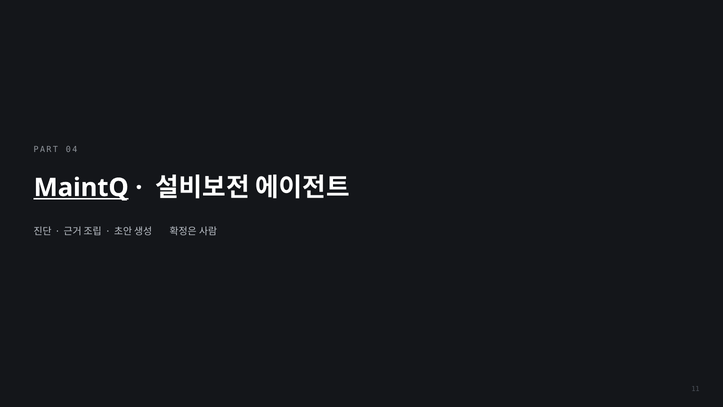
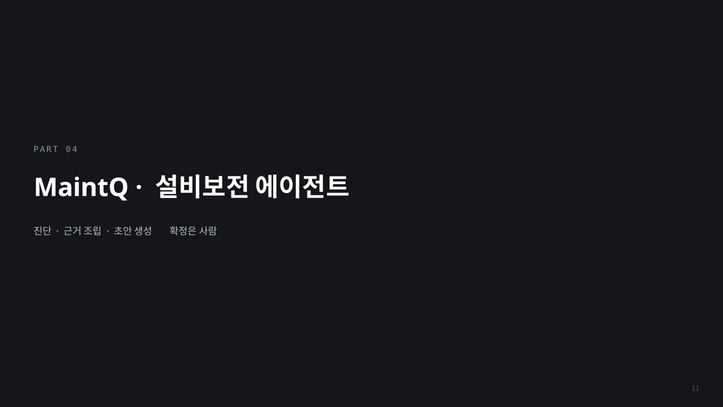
MaintQ underline: present -> none
